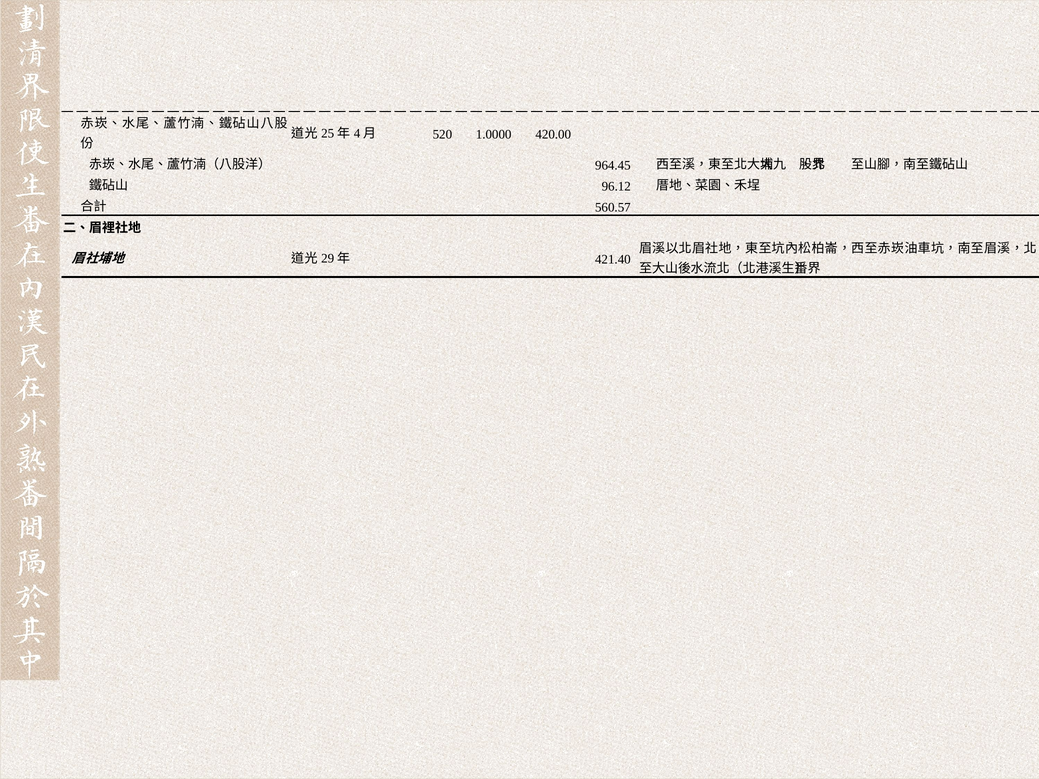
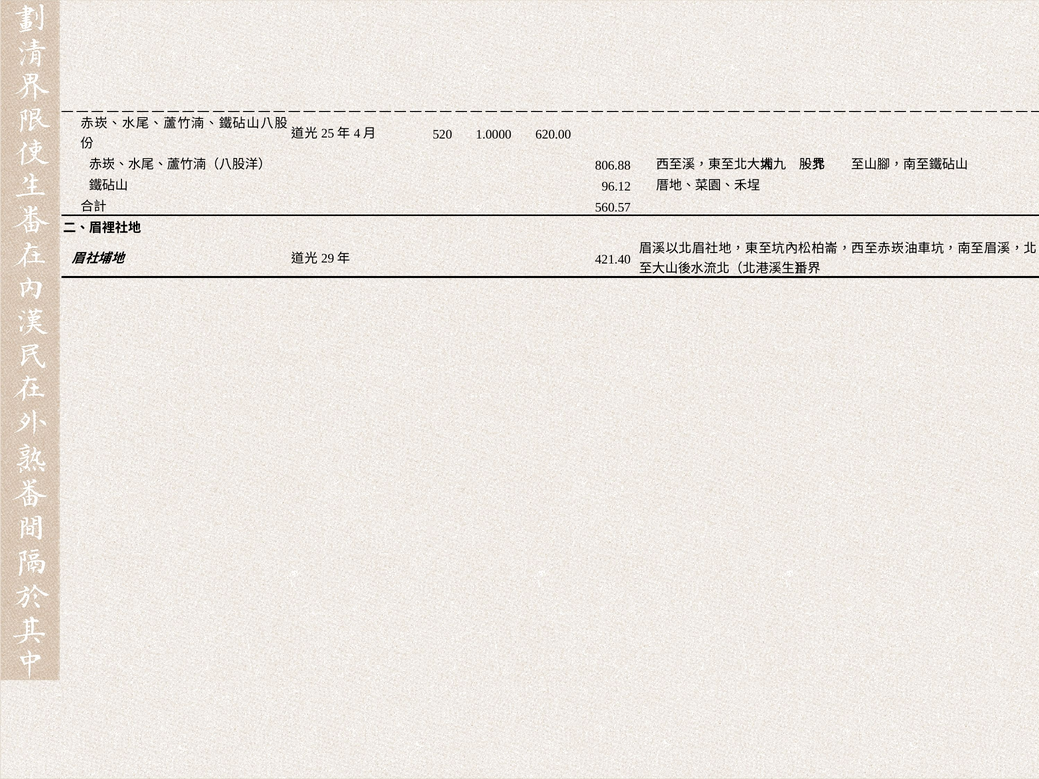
420.00: 420.00 -> 620.00
964.45: 964.45 -> 806.88
